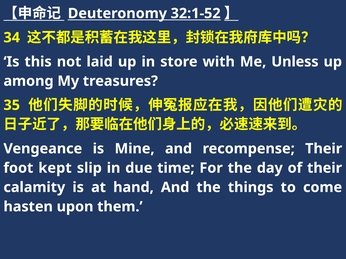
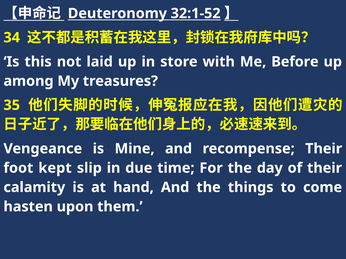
Unless: Unless -> Before
